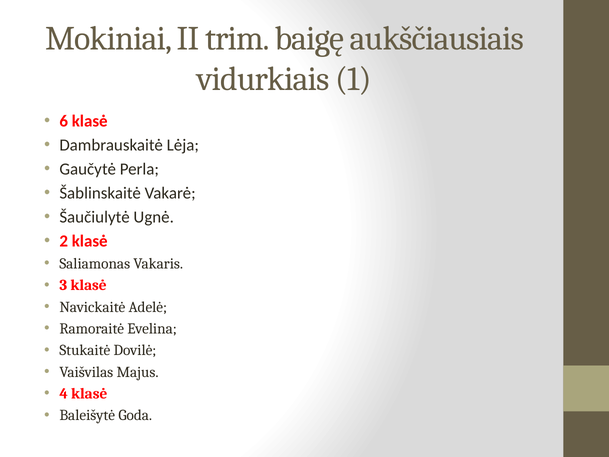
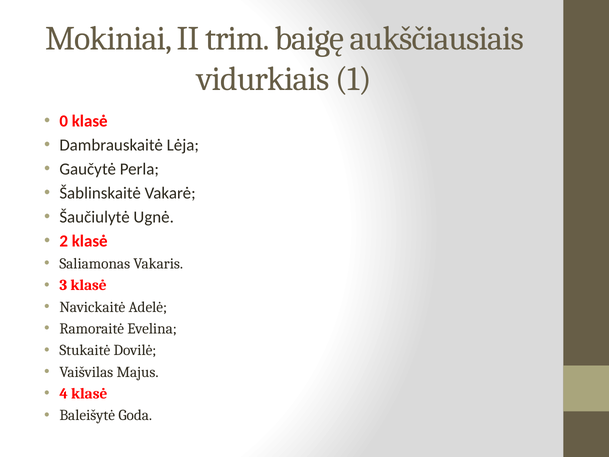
6: 6 -> 0
